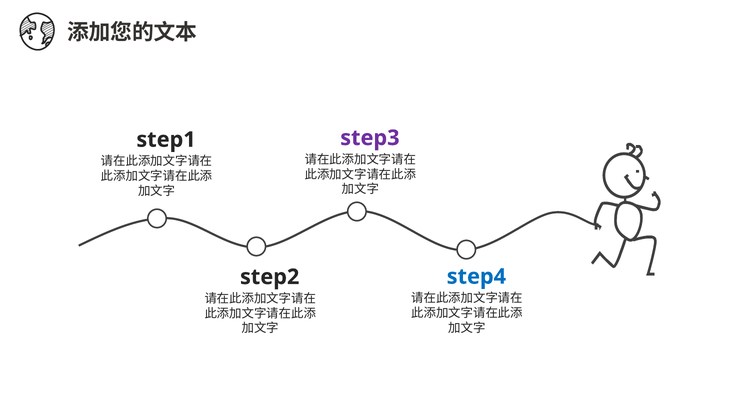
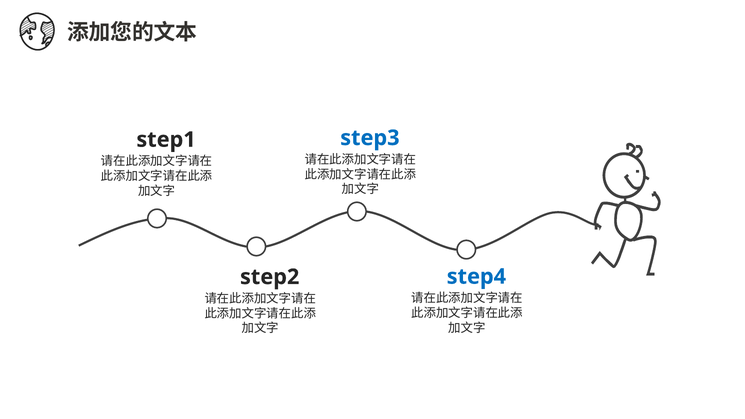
step3 colour: purple -> blue
